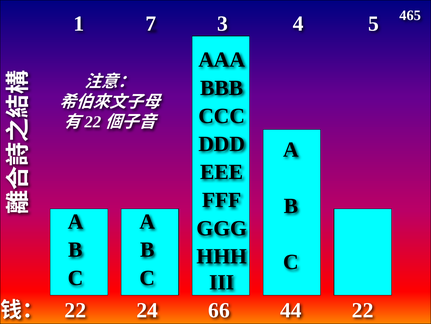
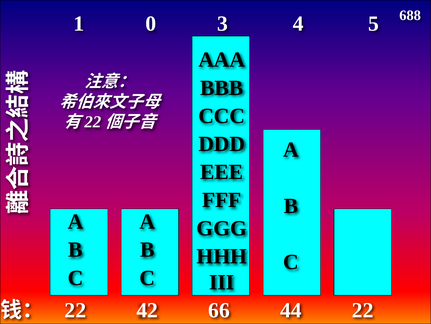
7: 7 -> 0
465: 465 -> 688
24: 24 -> 42
